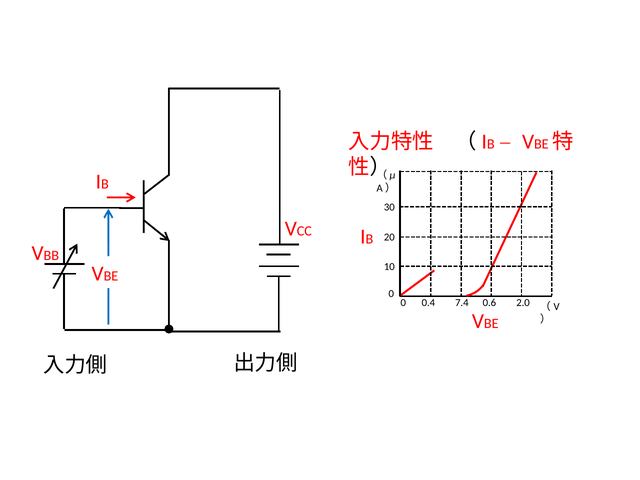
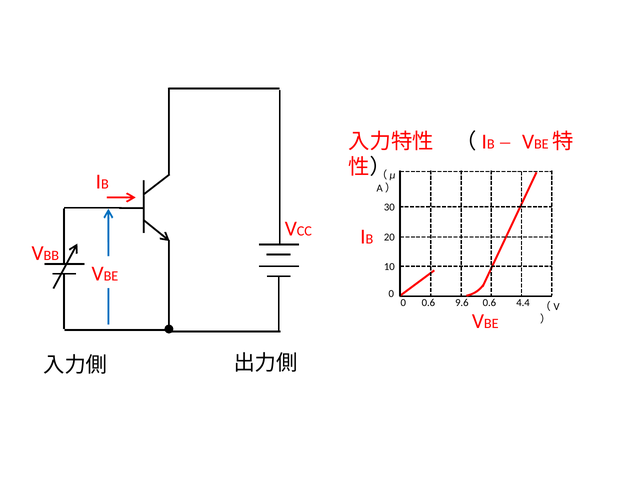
0.4 at (428, 302): 0.4 -> 0.6
7.4: 7.4 -> 9.6
2.0: 2.0 -> 4.4
